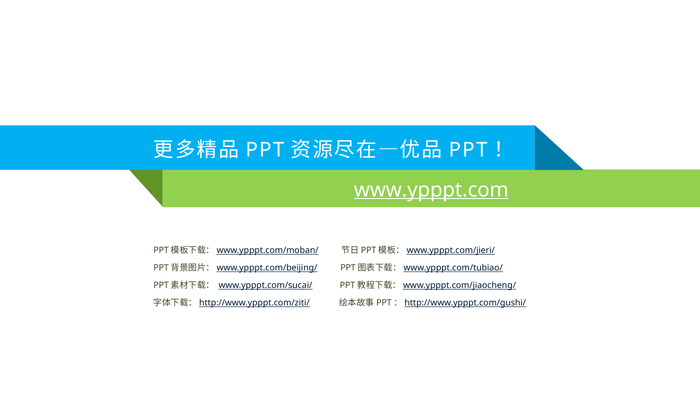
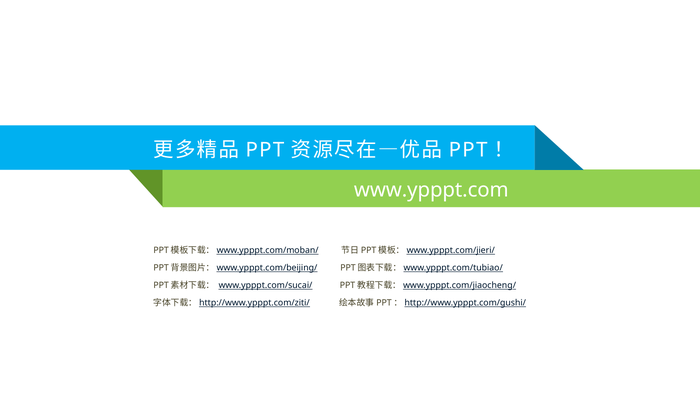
www.ypppt.com underline: present -> none
